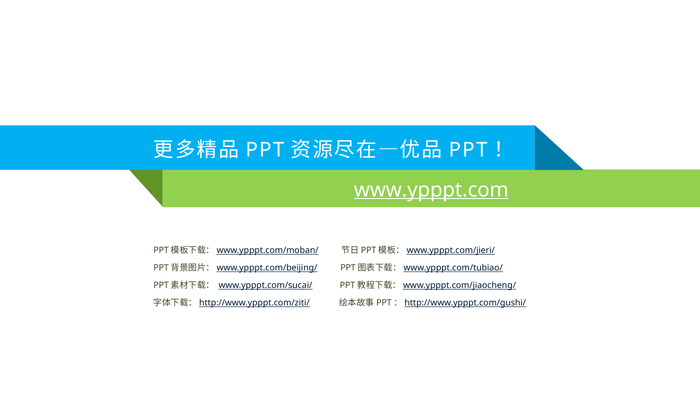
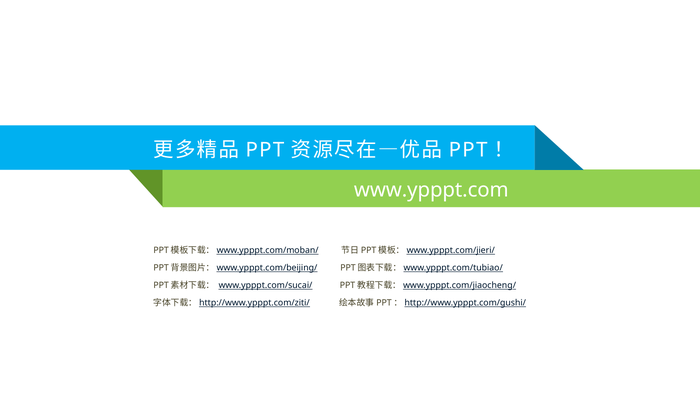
www.ypppt.com underline: present -> none
